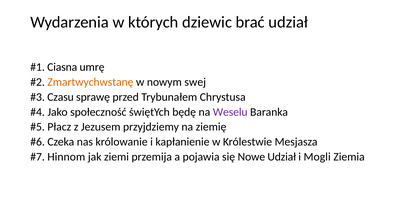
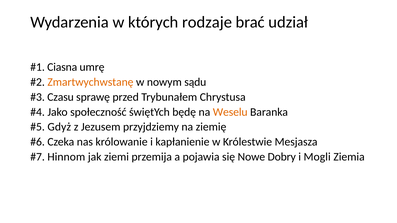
dziewic: dziewic -> rodzaje
swej: swej -> sądu
Weselu colour: purple -> orange
Płacz: Płacz -> Gdyż
Nowe Udział: Udział -> Dobry
